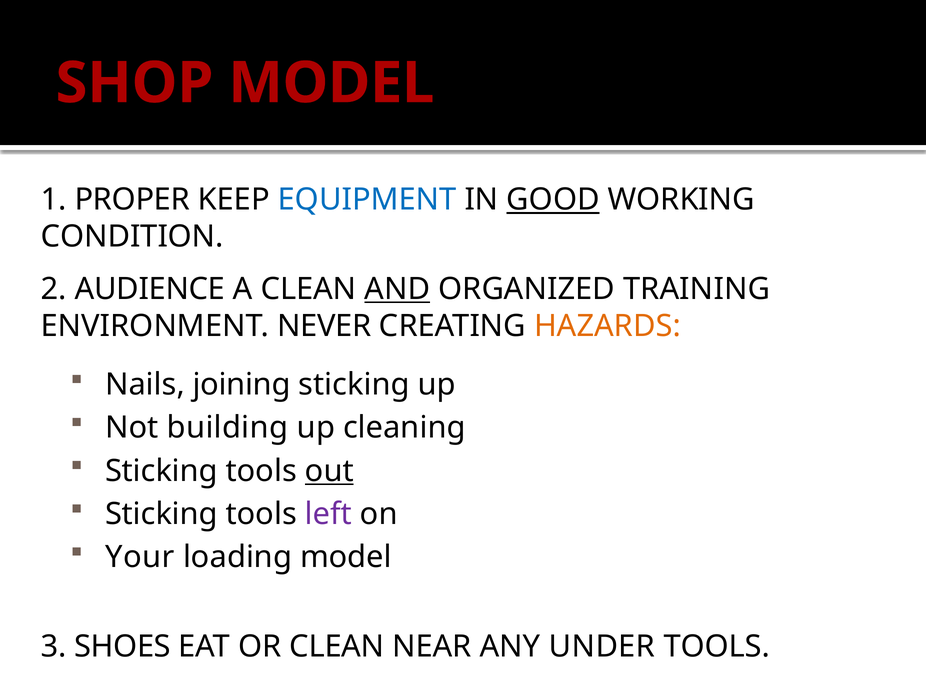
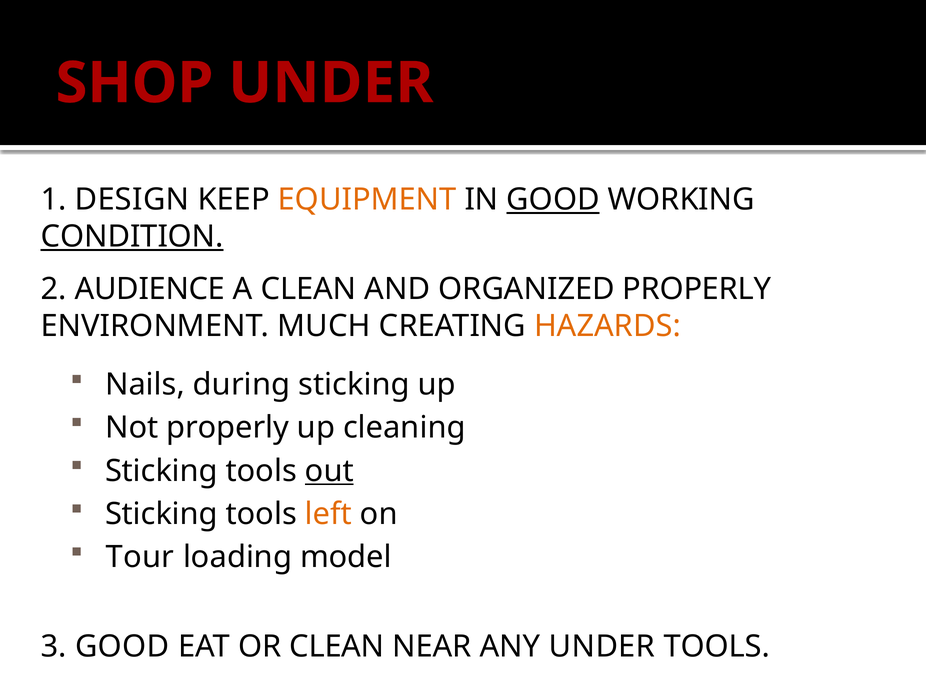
SHOP MODEL: MODEL -> UNDER
PROPER: PROPER -> DESIGN
EQUIPMENT colour: blue -> orange
CONDITION underline: none -> present
AND underline: present -> none
ORGANIZED TRAINING: TRAINING -> PROPERLY
NEVER: NEVER -> MUCH
joining: joining -> during
Not building: building -> properly
left colour: purple -> orange
Your: Your -> Tour
3 SHOES: SHOES -> GOOD
